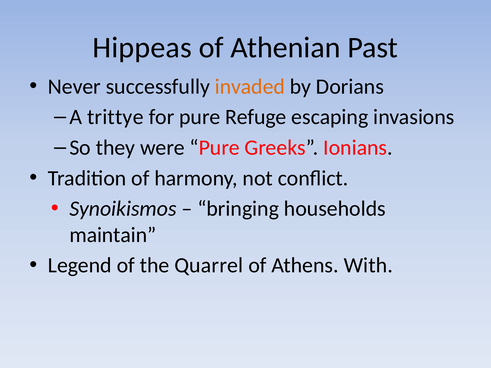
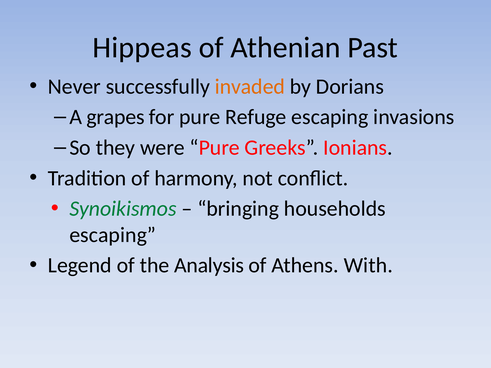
trittye: trittye -> grapes
Synoikismos colour: black -> green
maintain at (113, 235): maintain -> escaping
Quarrel: Quarrel -> Analysis
